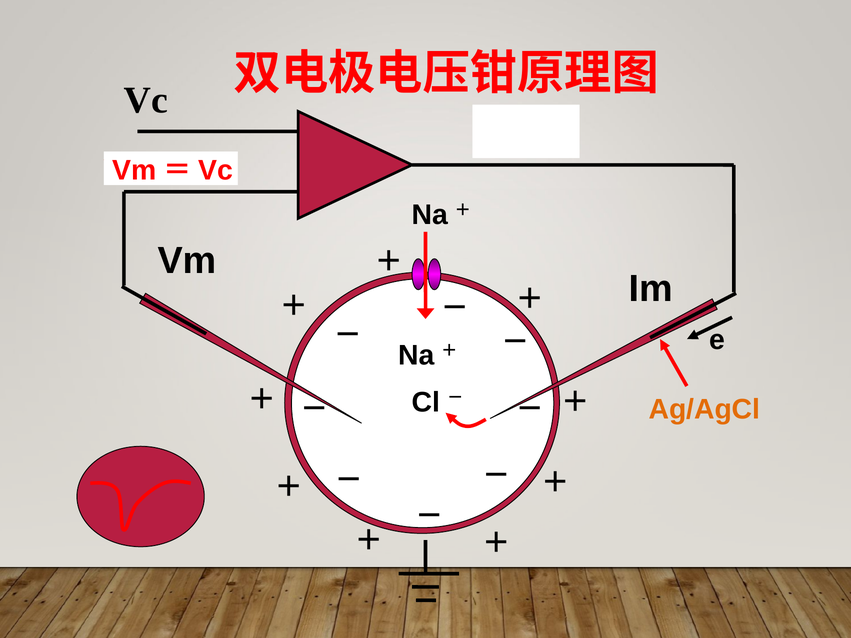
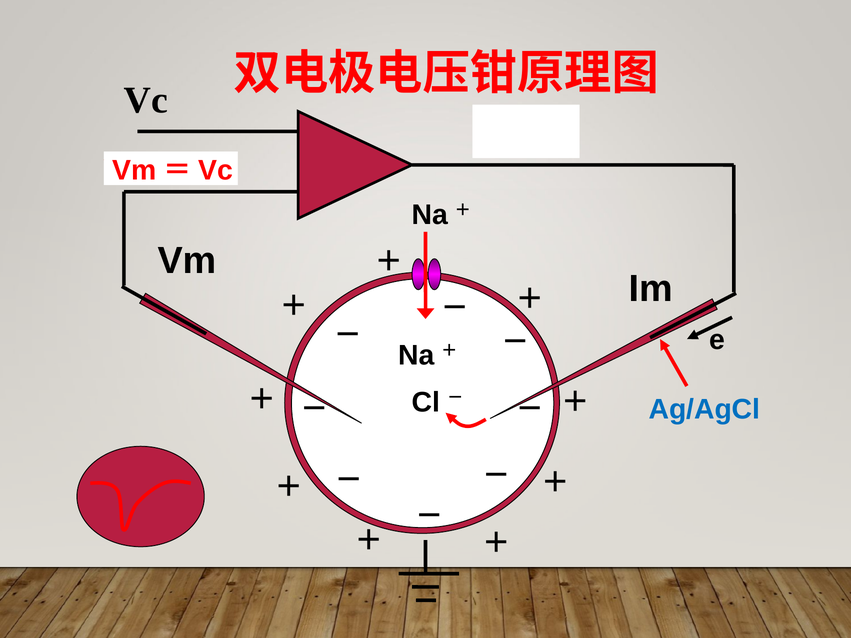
Ag/AgCl colour: orange -> blue
